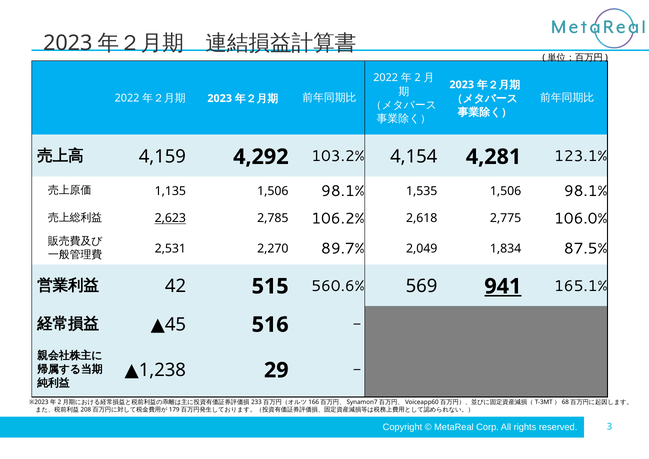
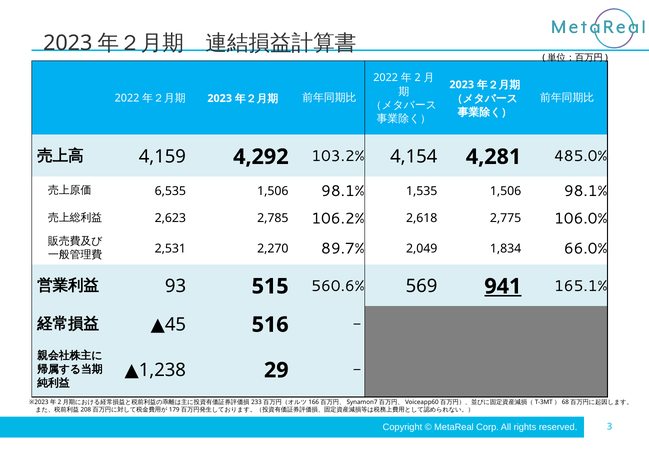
123.1%: 123.1% -> 485.0%
1,135: 1,135 -> 6,535
2,623 underline: present -> none
87.5%: 87.5% -> 66.0%
42: 42 -> 93
